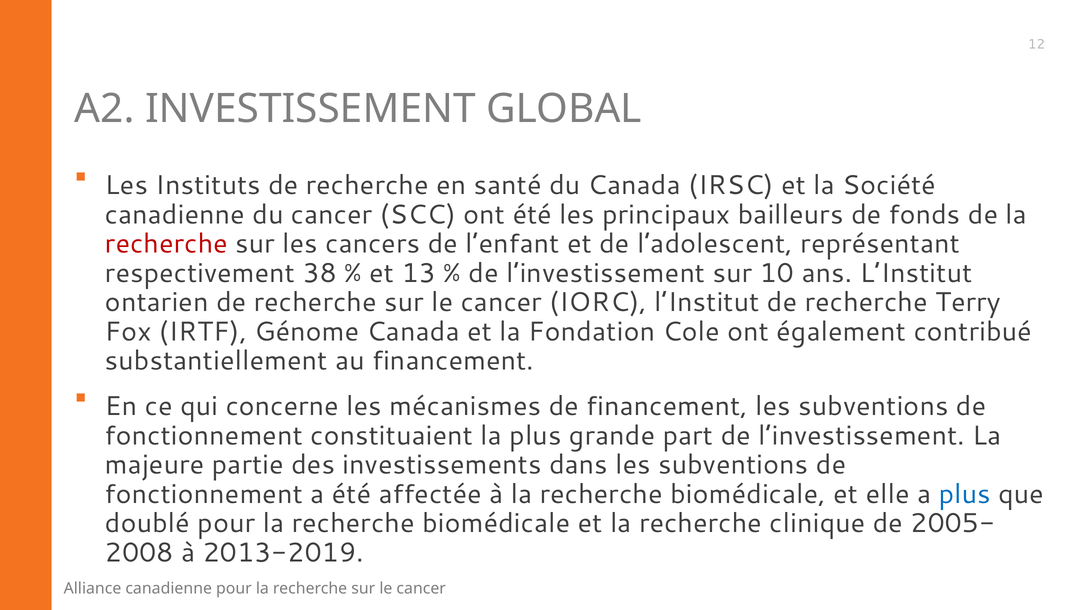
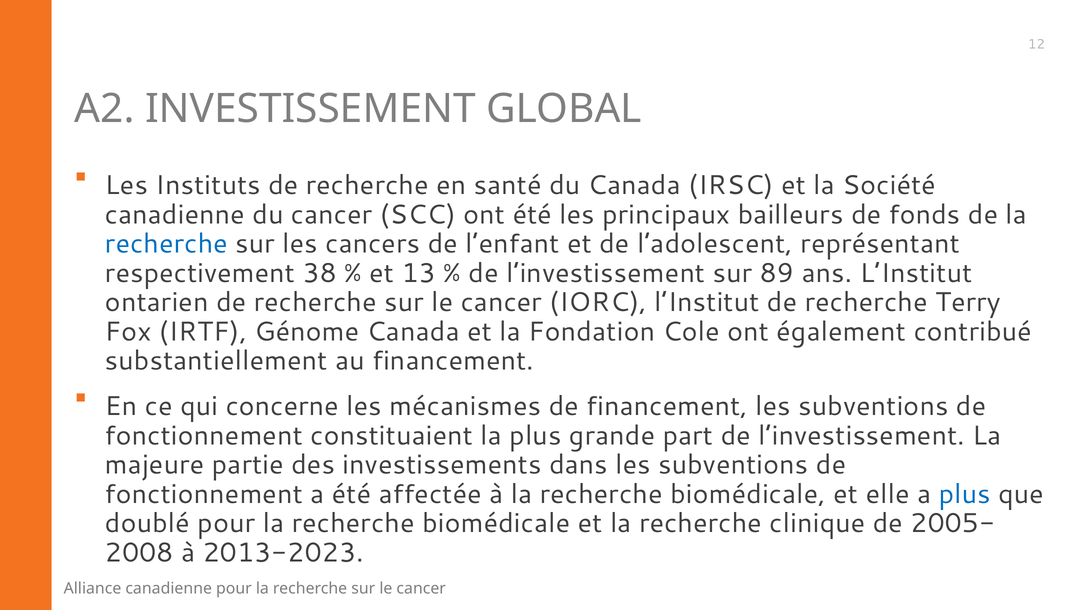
recherche at (166, 244) colour: red -> blue
10: 10 -> 89
2013-2019: 2013-2019 -> 2013-2023
